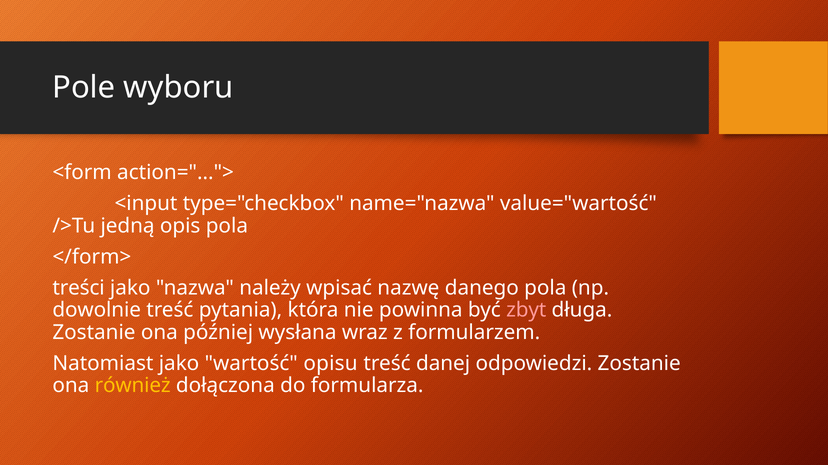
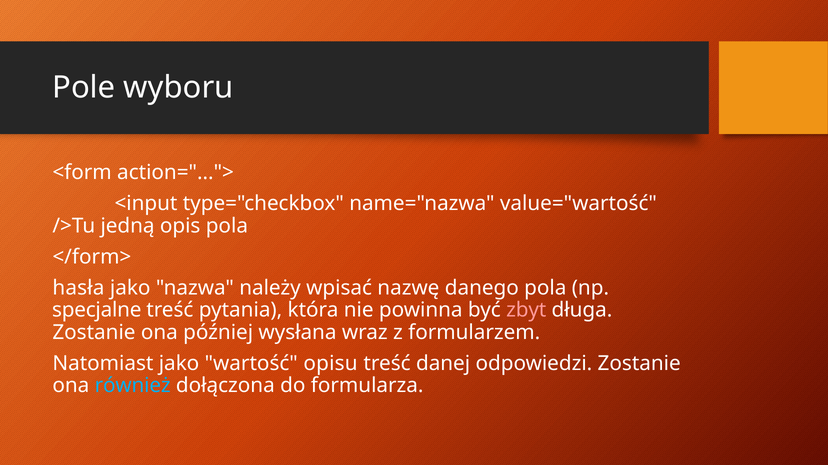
treści: treści -> hasła
dowolnie: dowolnie -> specjalne
również colour: yellow -> light blue
